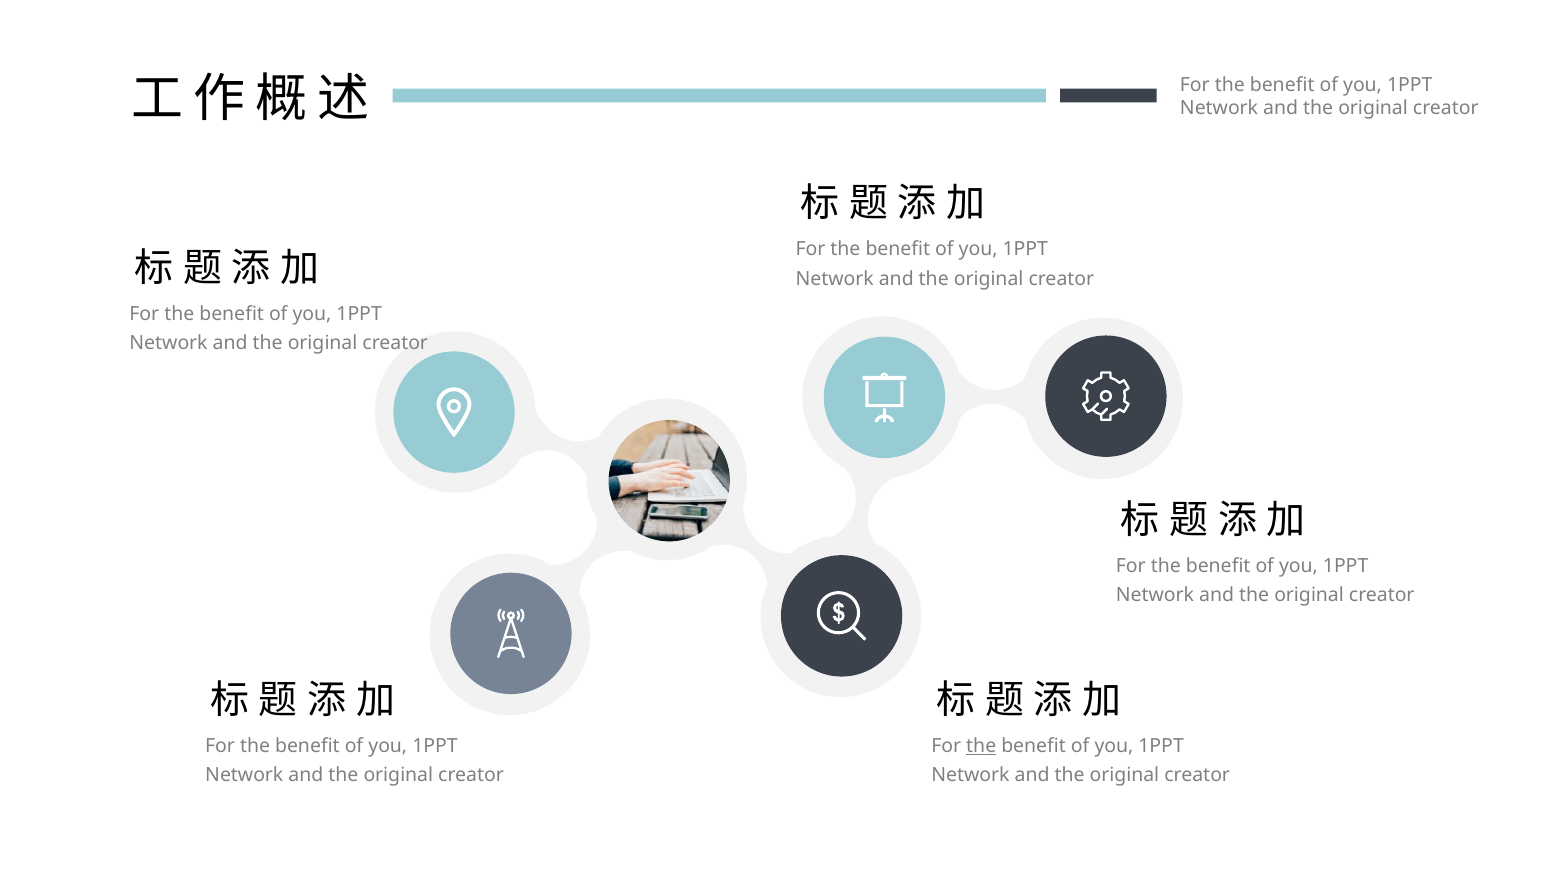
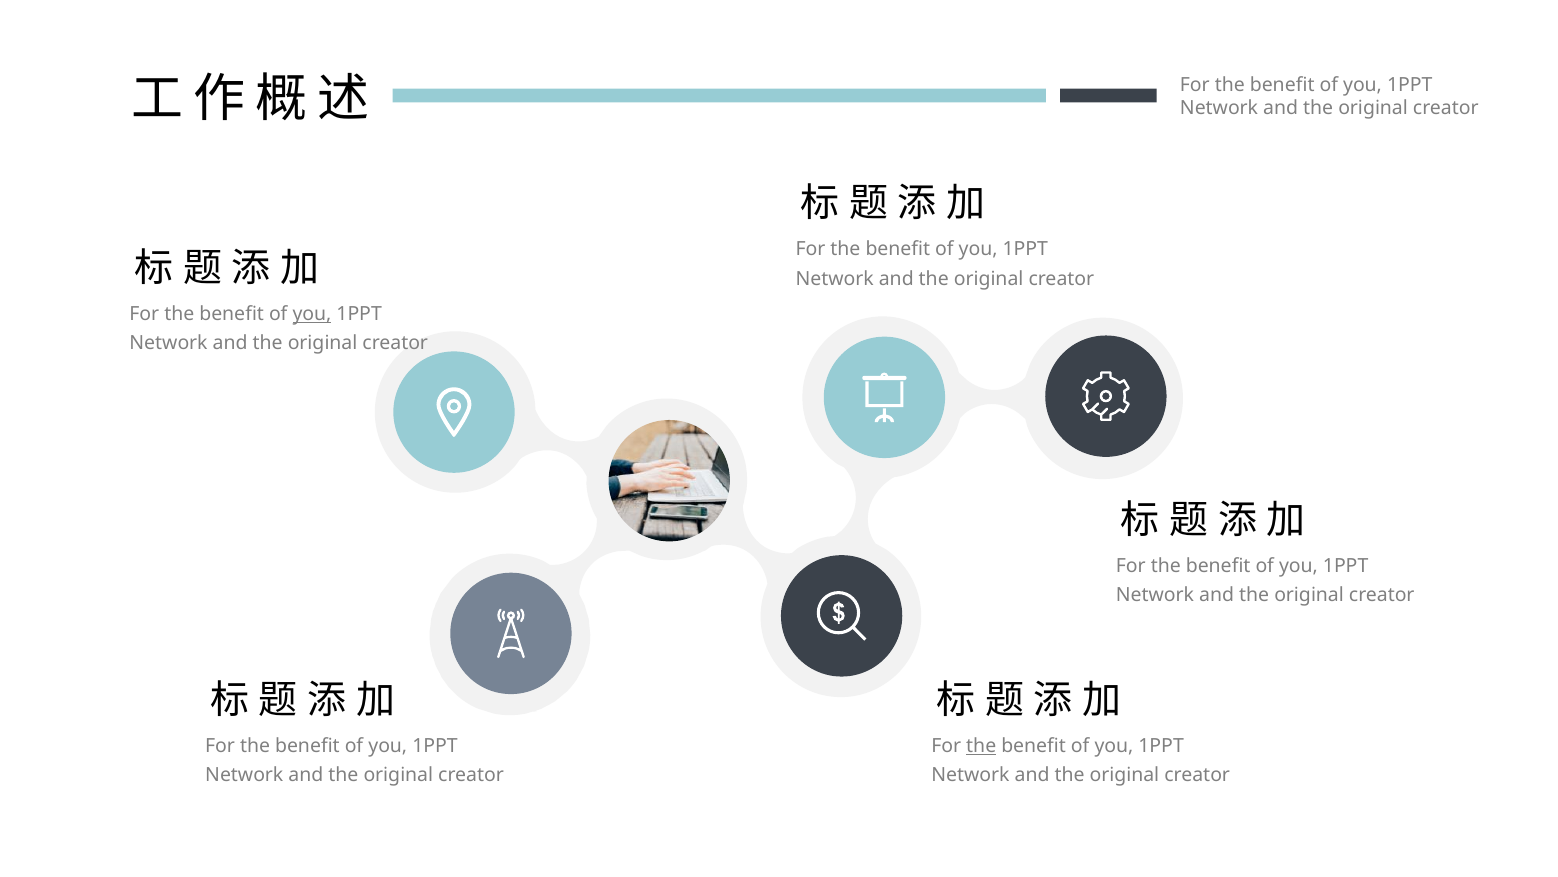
you at (312, 314) underline: none -> present
